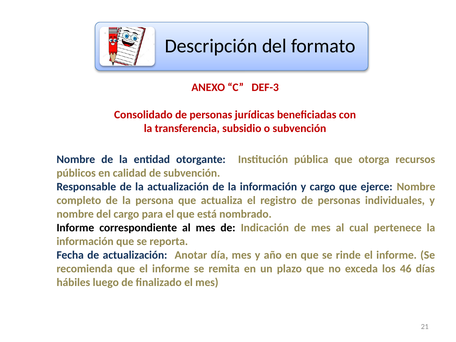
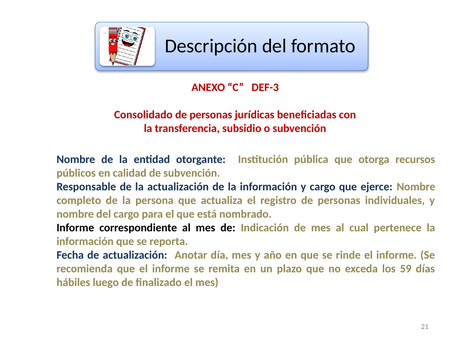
46: 46 -> 59
